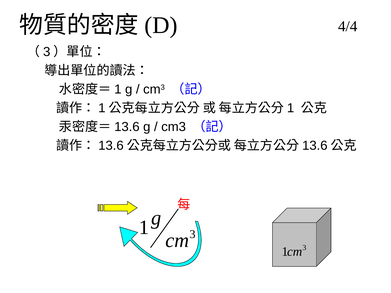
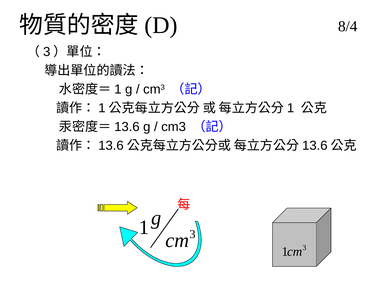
4/4: 4/4 -> 8/4
